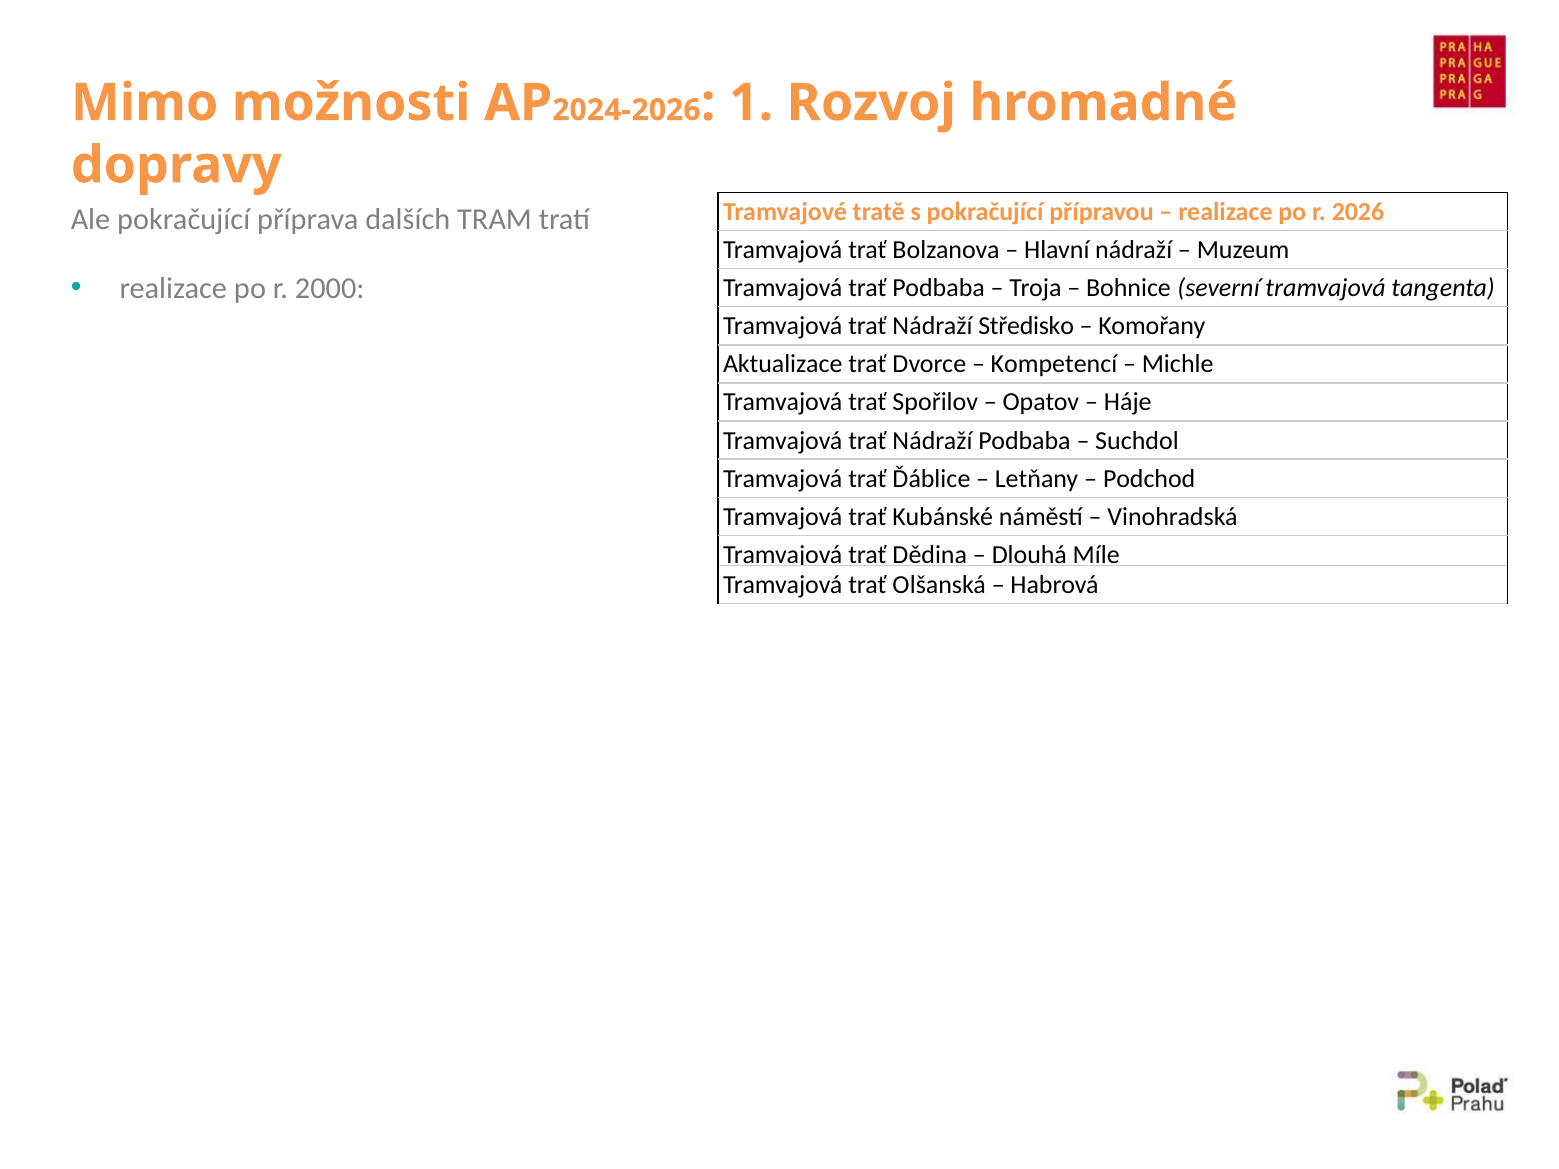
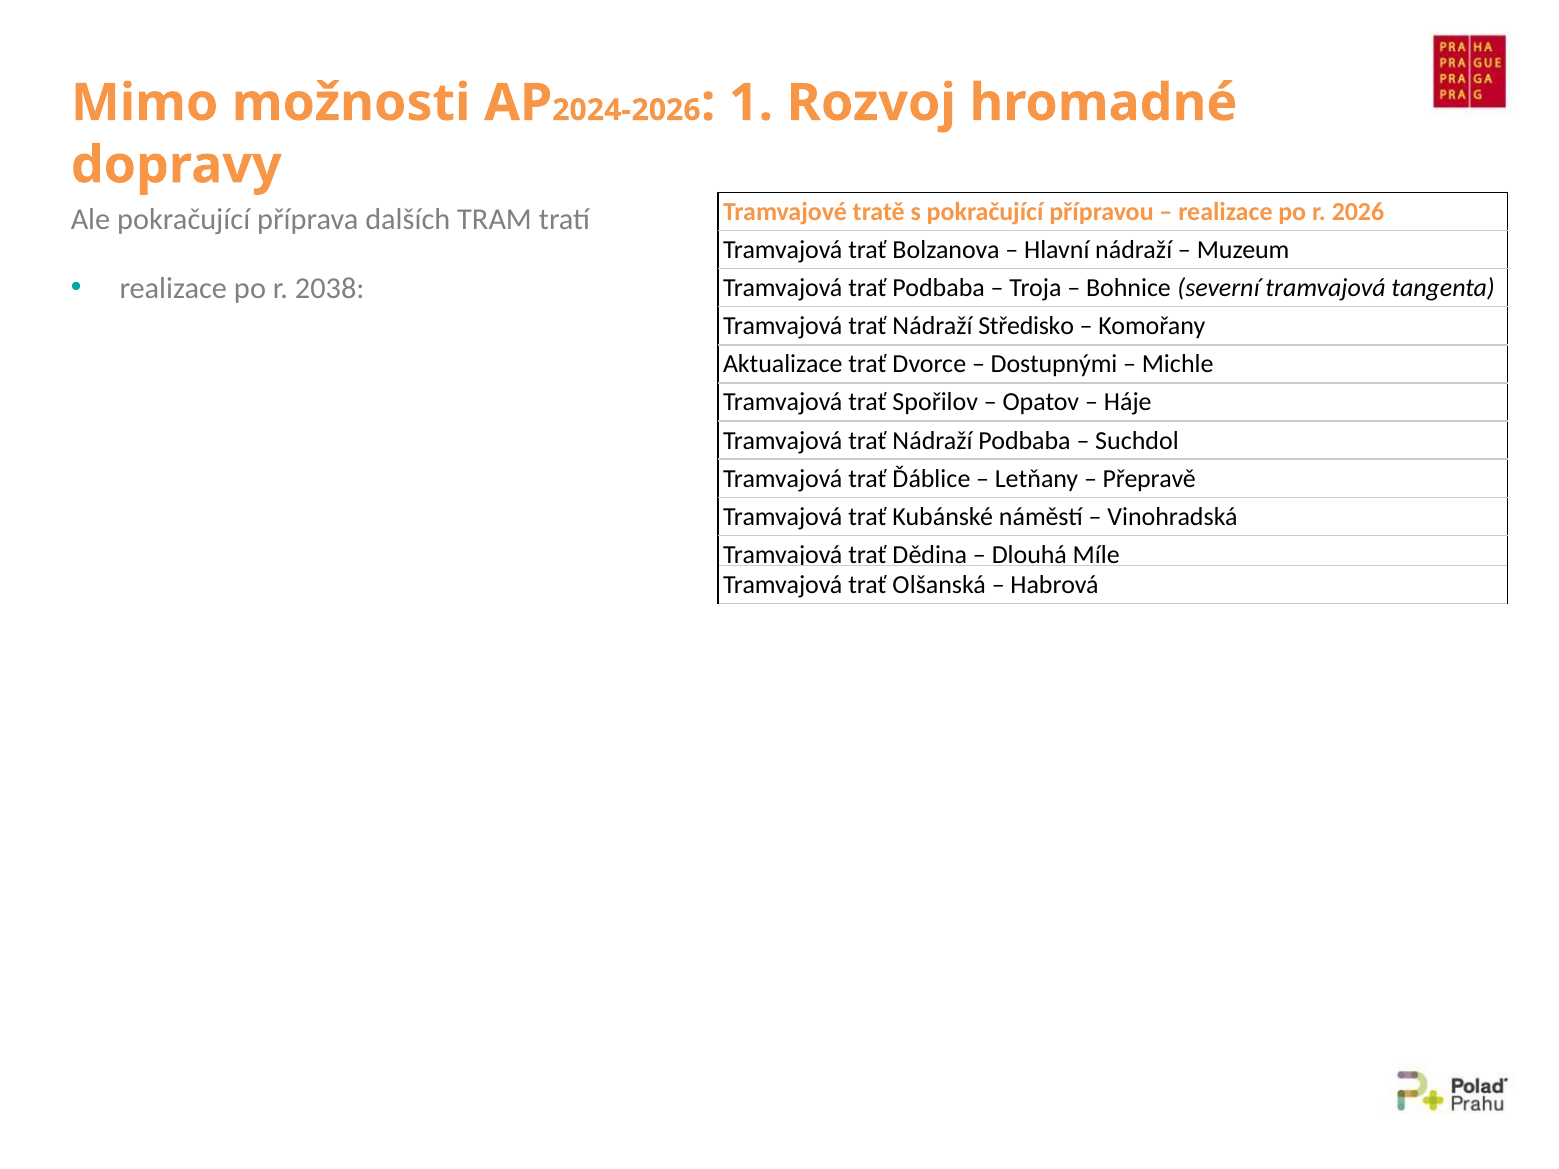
2000: 2000 -> 2038
Kompetencí: Kompetencí -> Dostupnými
Podchod: Podchod -> Přepravě
